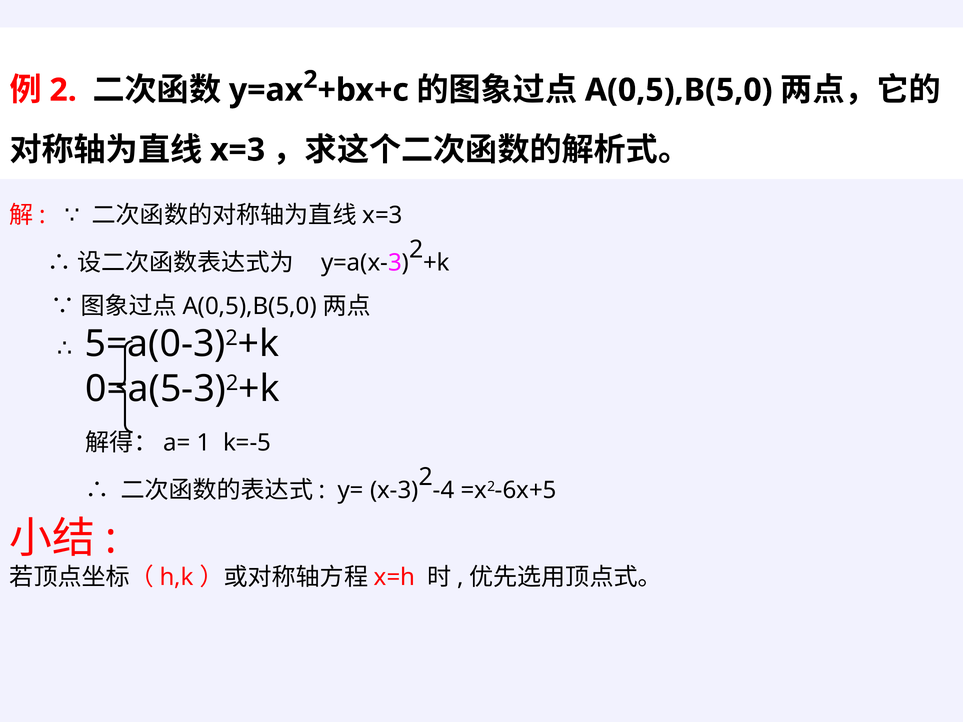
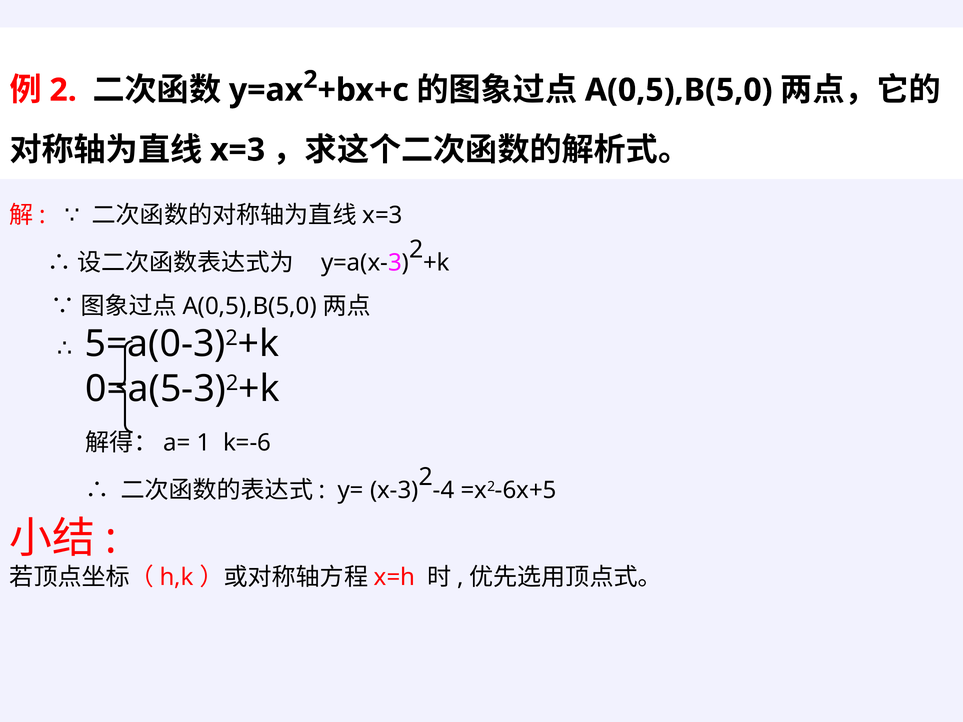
k=-5: k=-5 -> k=-6
